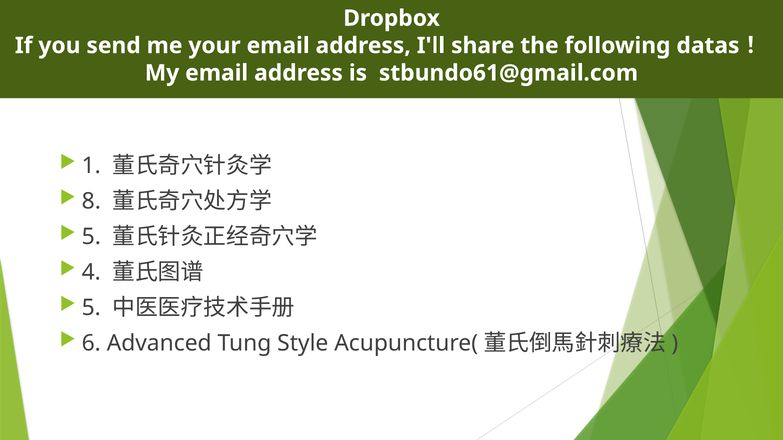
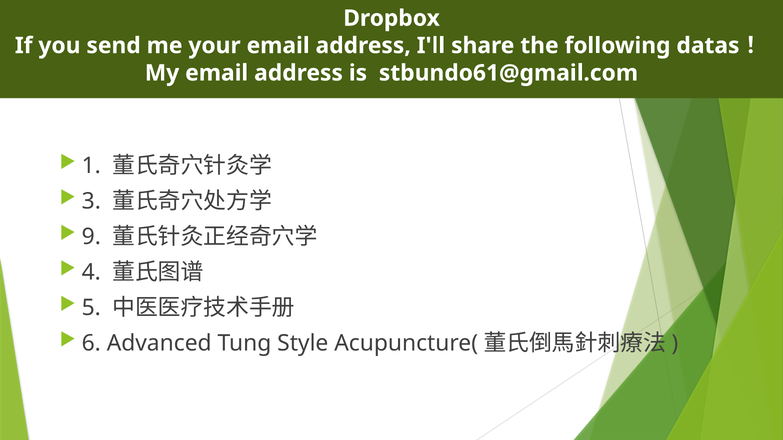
8: 8 -> 3
5 at (91, 237): 5 -> 9
